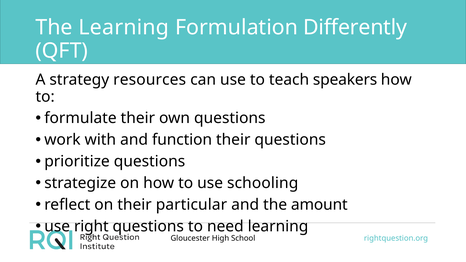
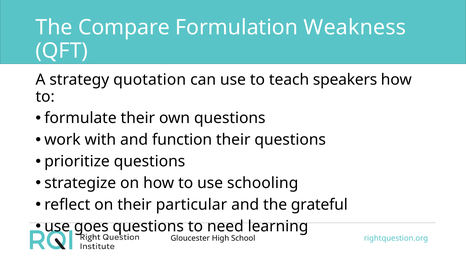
The Learning: Learning -> Compare
Differently: Differently -> Weakness
resources: resources -> quotation
amount: amount -> grateful
right: right -> goes
